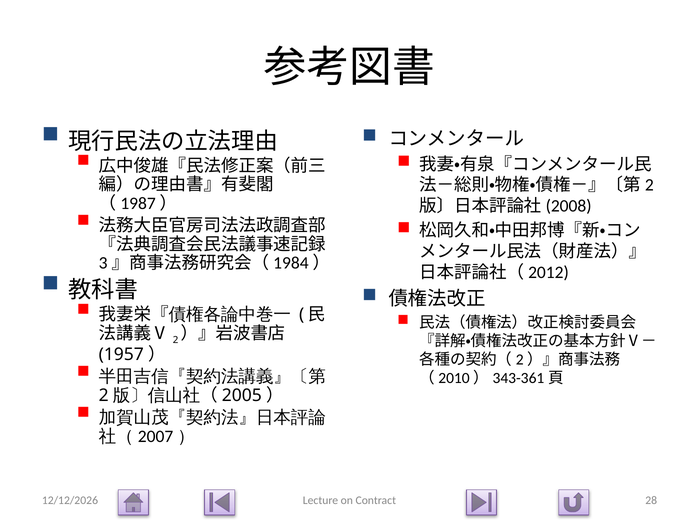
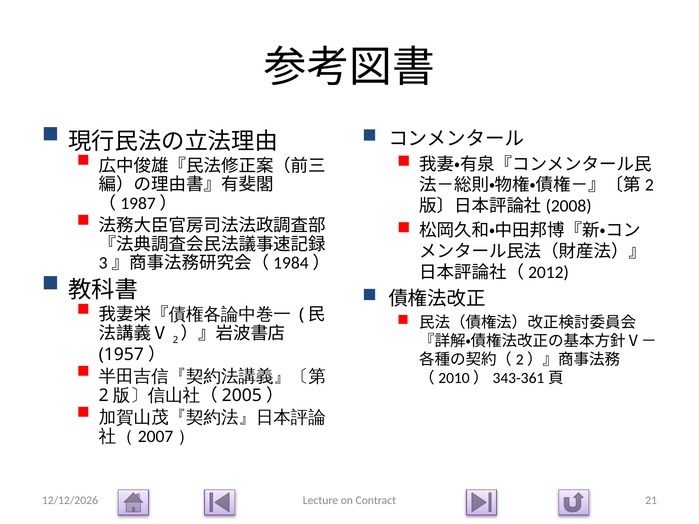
28: 28 -> 21
